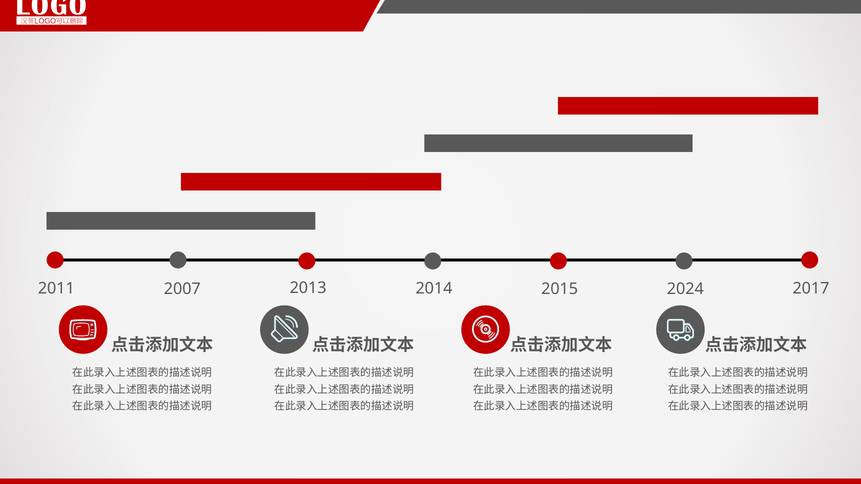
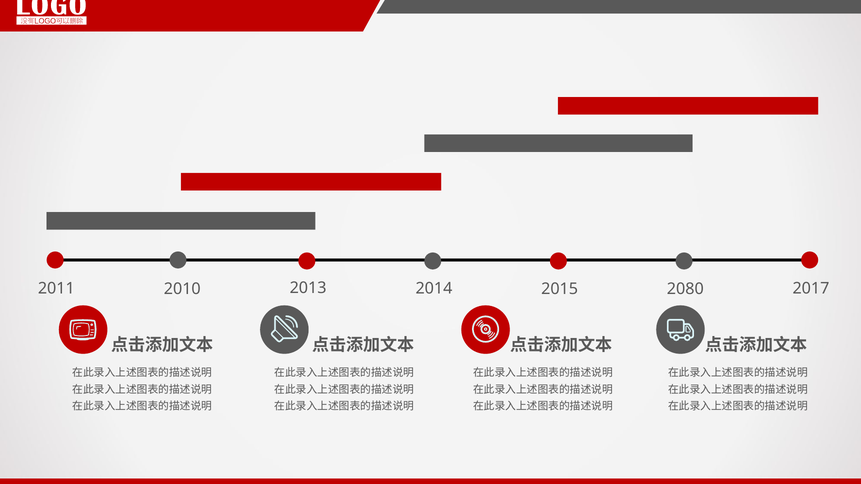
2007: 2007 -> 2010
2024: 2024 -> 2080
